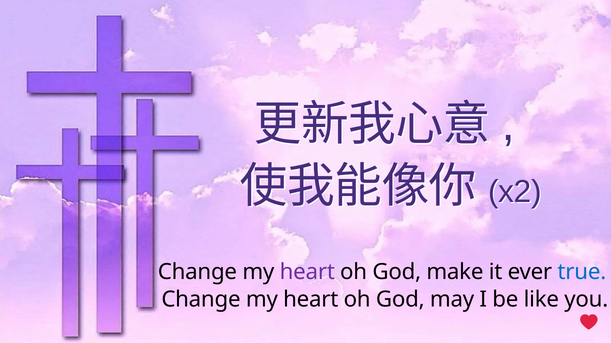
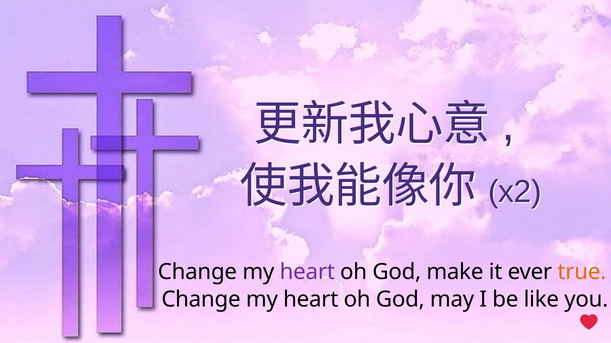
true colour: blue -> orange
